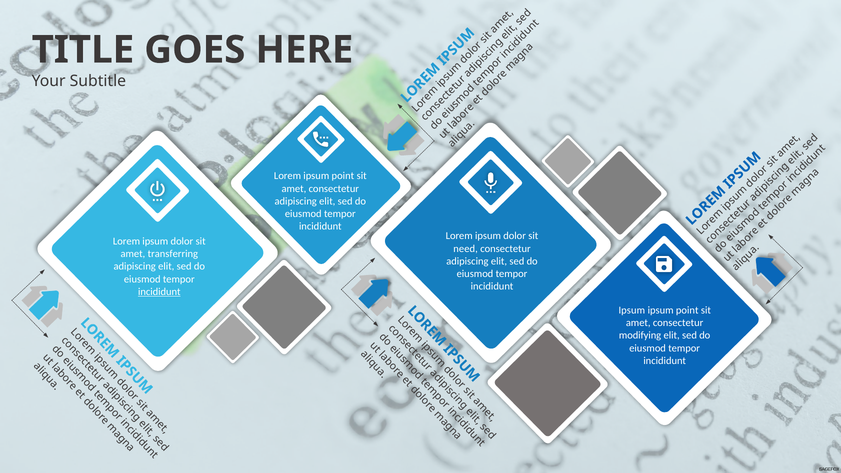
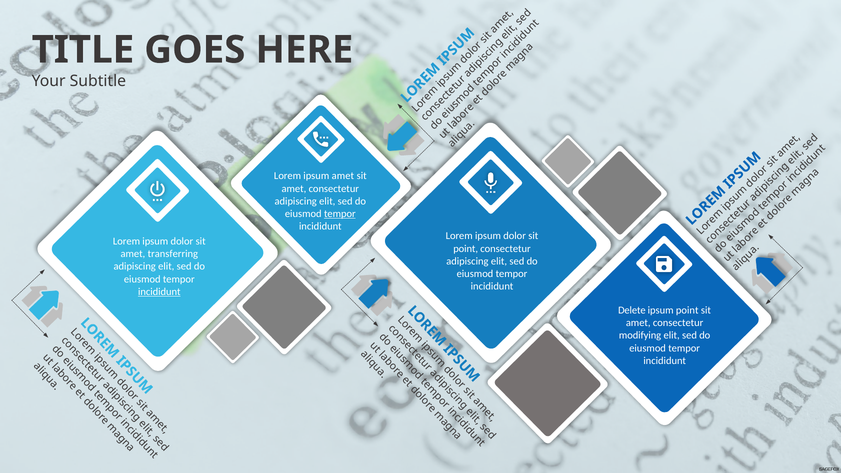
Lorem ipsum point: point -> amet
tempor at (340, 214) underline: none -> present
need at (466, 249): need -> point
Ipsum at (632, 310): Ipsum -> Delete
